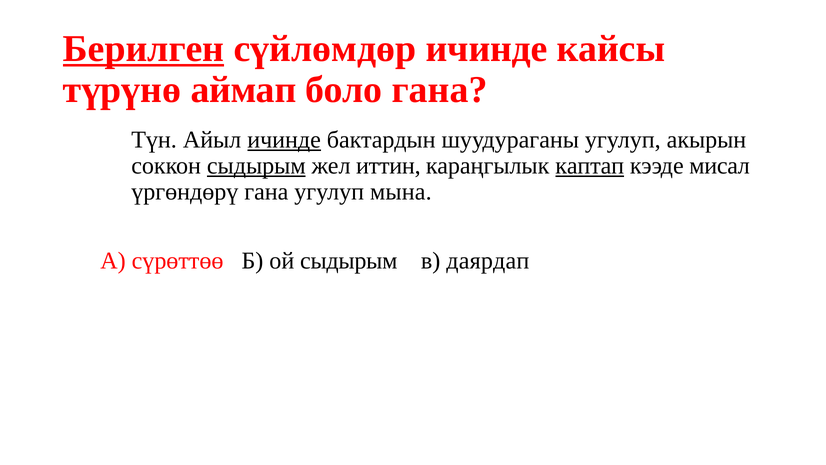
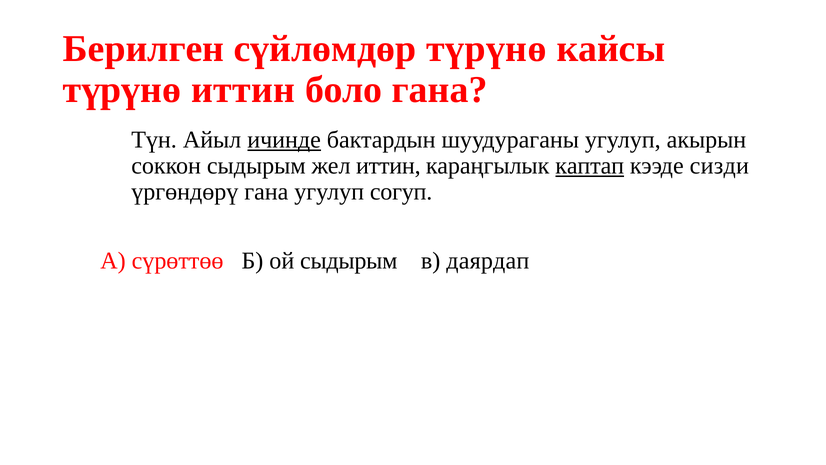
Берилген underline: present -> none
сүйлөмдөр ичинде: ичинде -> түрүнө
түрүнө аймап: аймап -> иттин
сыдырым at (256, 166) underline: present -> none
мисал: мисал -> сизди
мына: мына -> согуп
